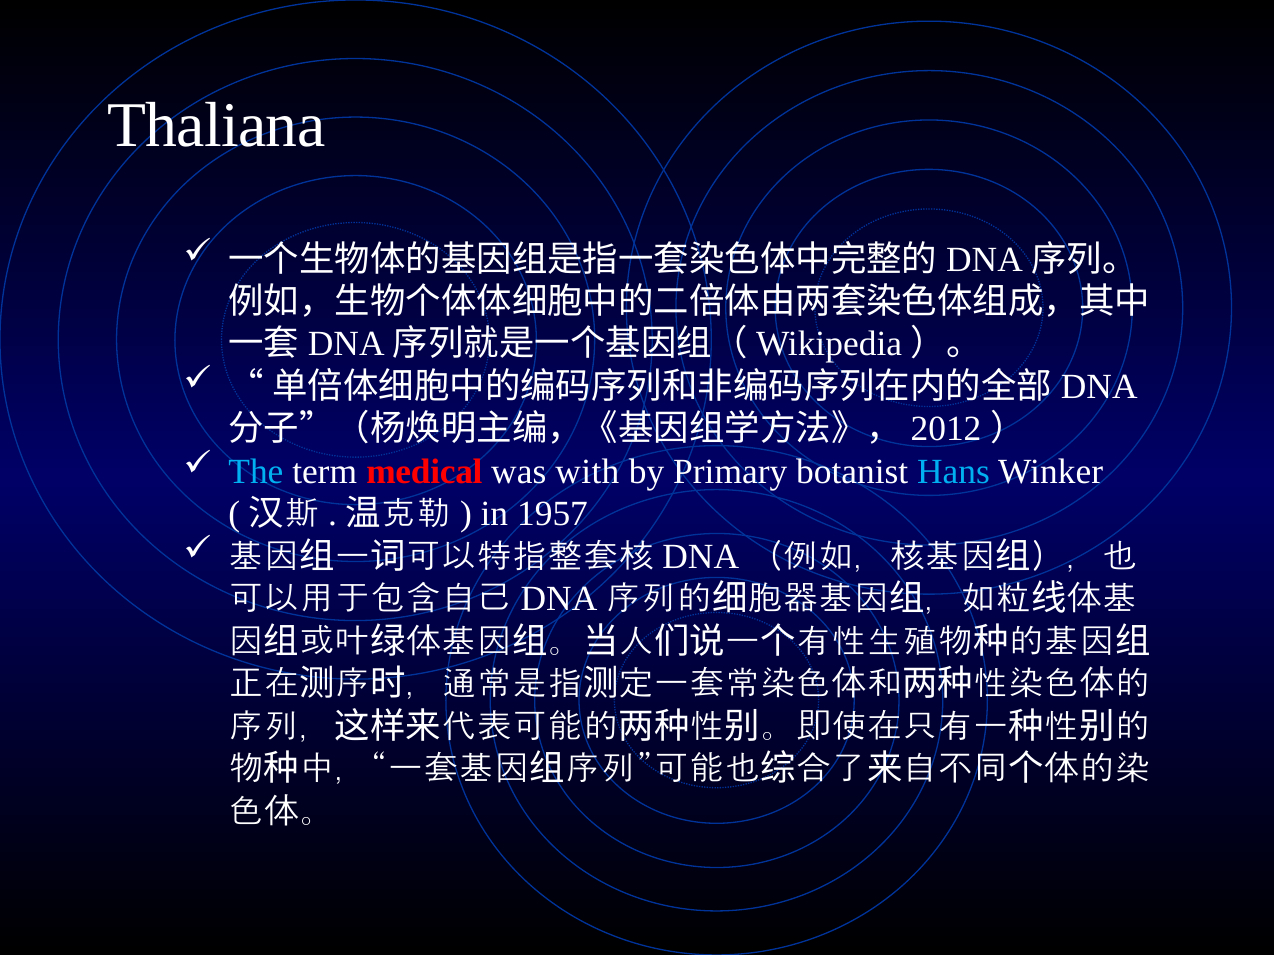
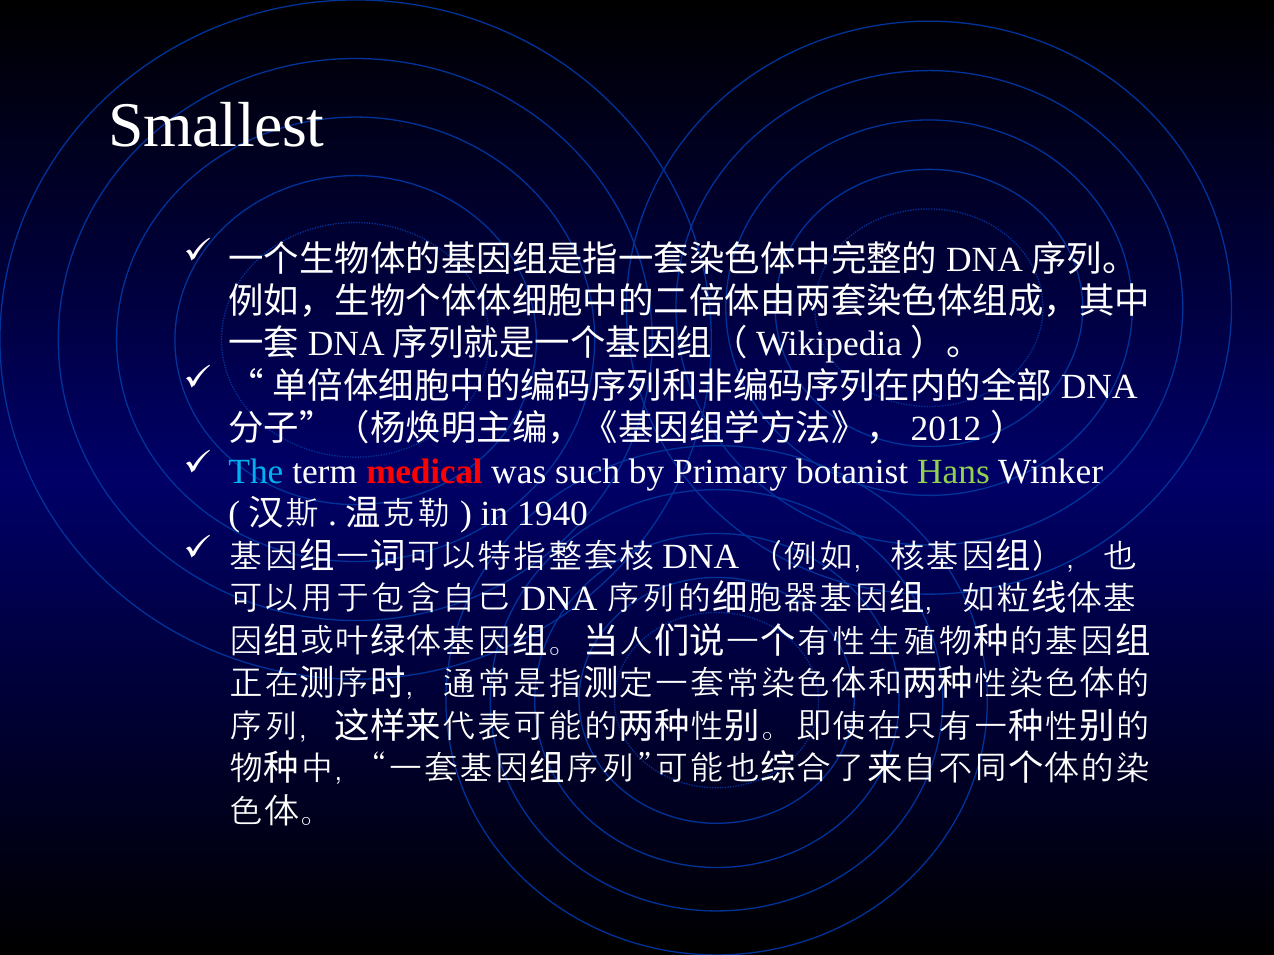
Thaliana: Thaliana -> Smallest
with: with -> such
Hans colour: light blue -> light green
1957: 1957 -> 1940
